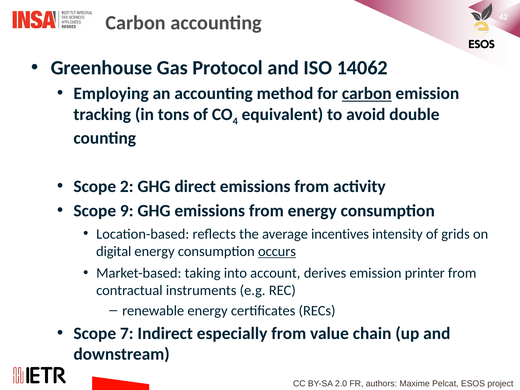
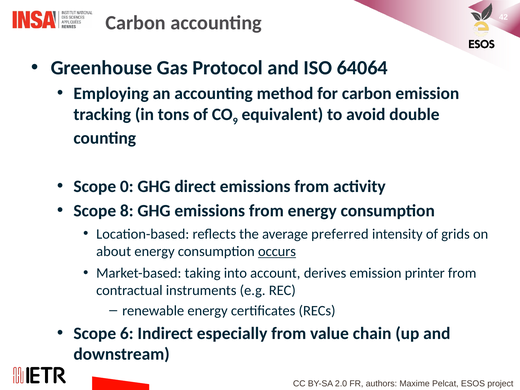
14062: 14062 -> 64064
carbon at (367, 94) underline: present -> none
4: 4 -> 9
2: 2 -> 0
9: 9 -> 8
incentives: incentives -> preferred
digital: digital -> about
7: 7 -> 6
